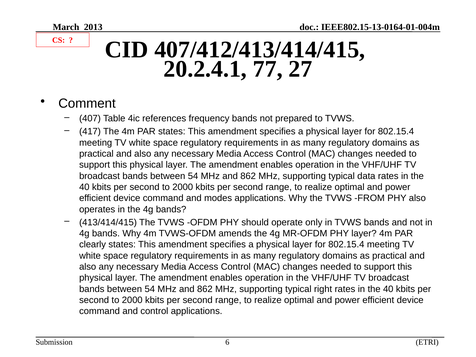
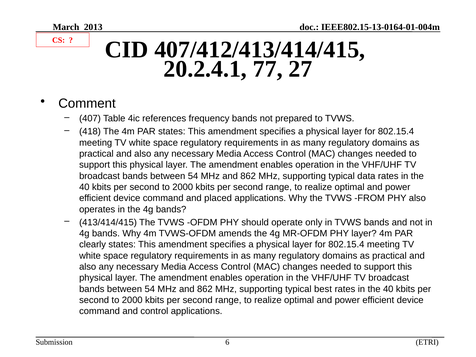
417: 417 -> 418
modes: modes -> placed
right: right -> best
